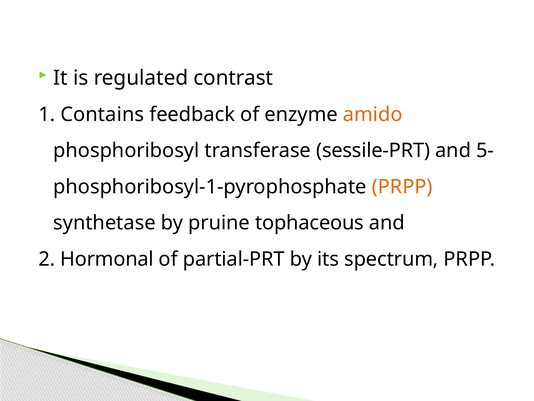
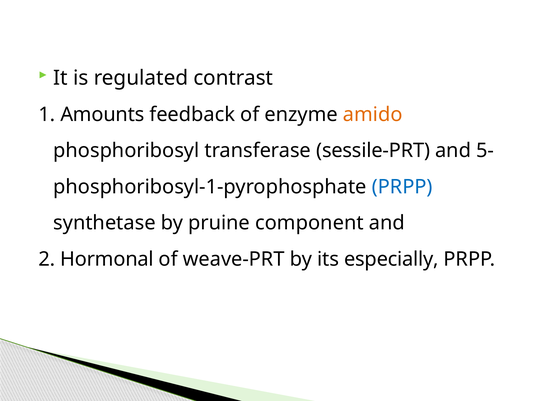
Contains: Contains -> Amounts
PRPP at (402, 187) colour: orange -> blue
tophaceous: tophaceous -> component
partial-PRT: partial-PRT -> weave-PRT
spectrum: spectrum -> especially
